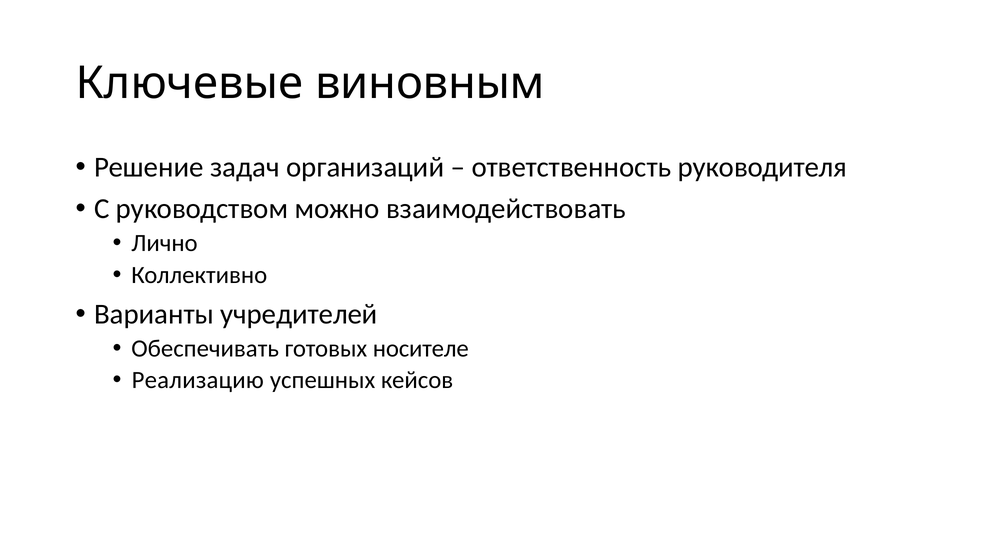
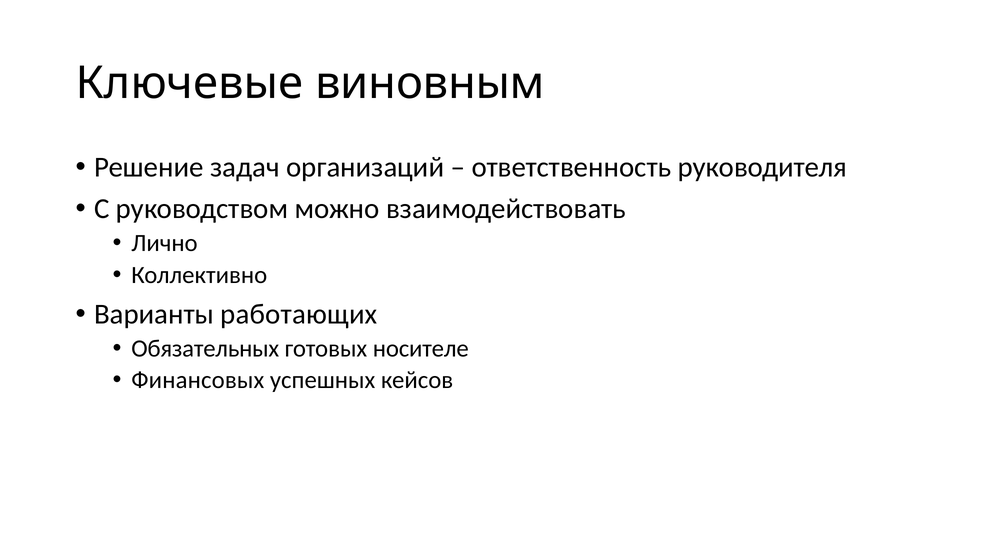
учредителей: учредителей -> работающих
Обеспечивать: Обеспечивать -> Обязательных
Реализацию: Реализацию -> Финансовых
